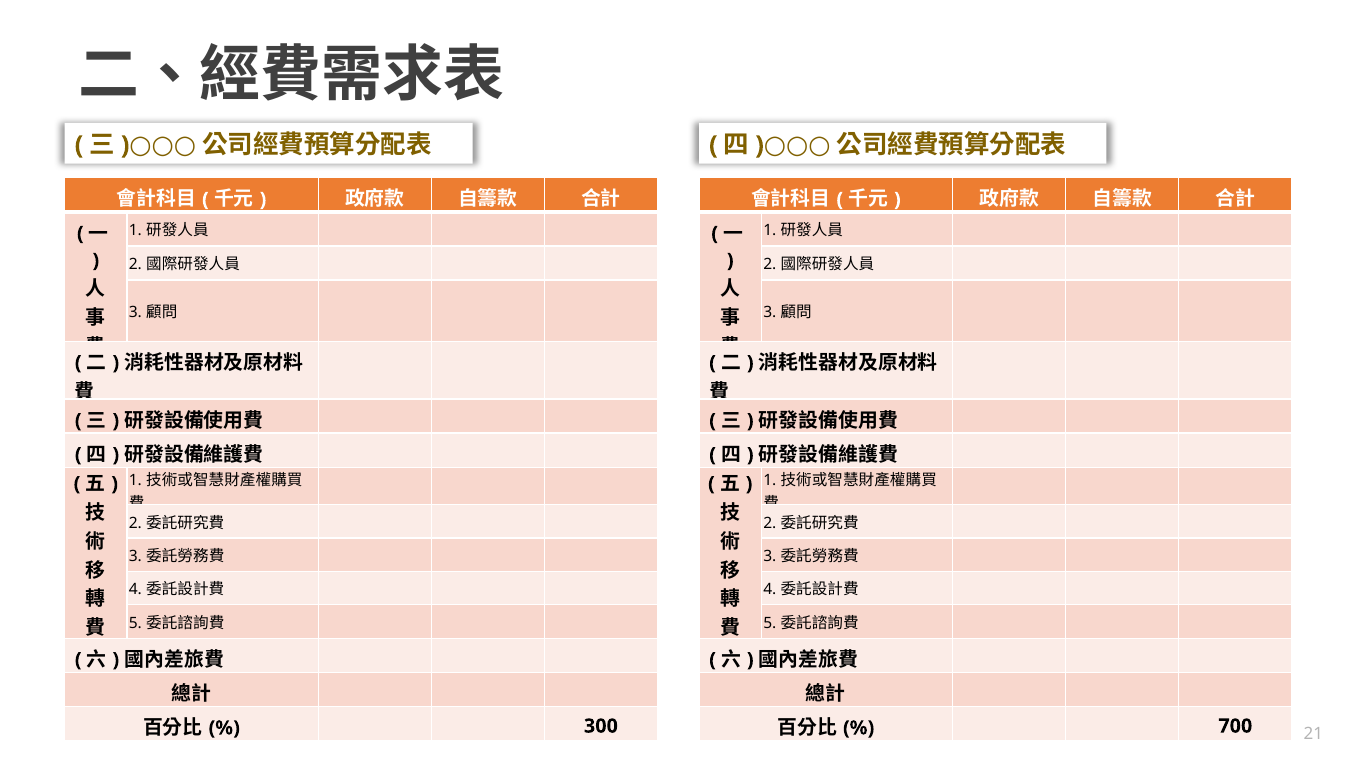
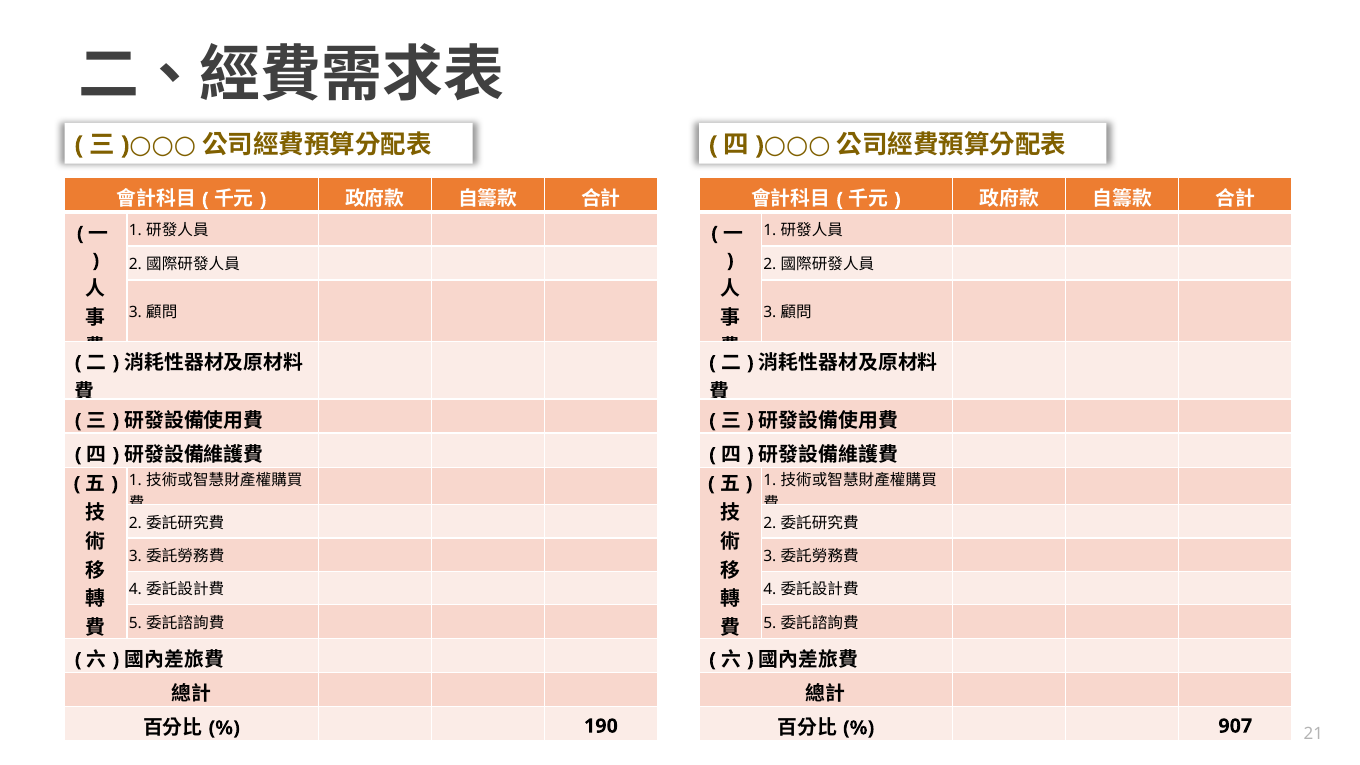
300: 300 -> 190
700: 700 -> 907
